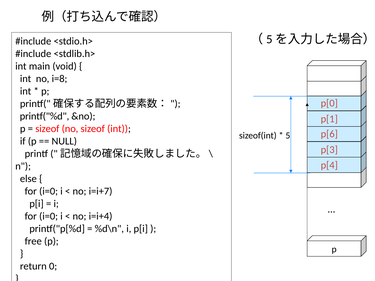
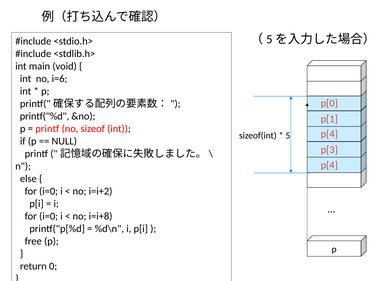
i=8: i=8 -> i=6
sizeof at (47, 129): sizeof -> printf
p[6 at (329, 134): p[6 -> p[4
i=i+7: i=i+7 -> i=i+2
i=i+4: i=i+4 -> i=i+8
